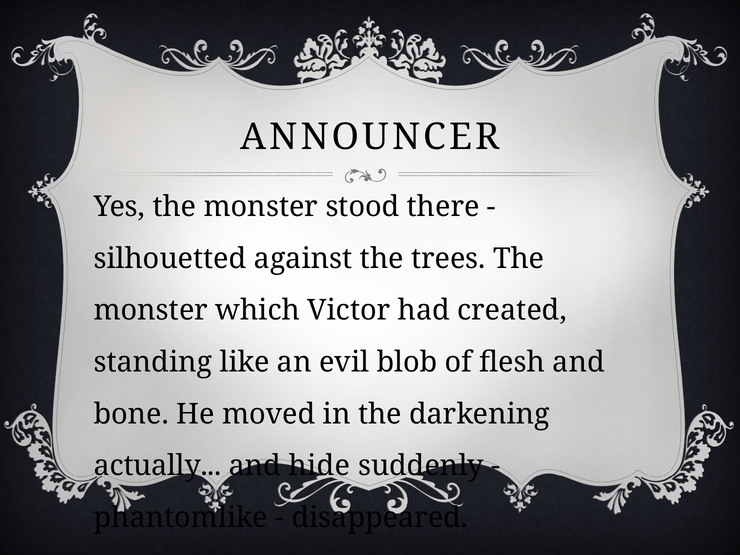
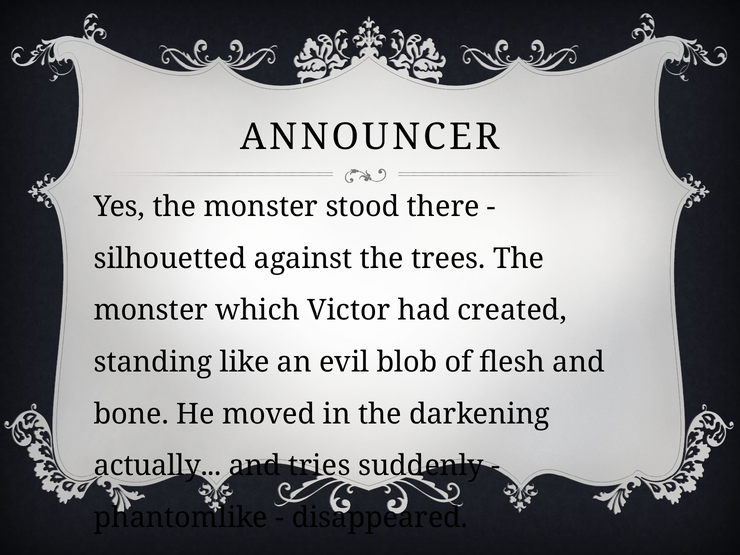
hide: hide -> tries
